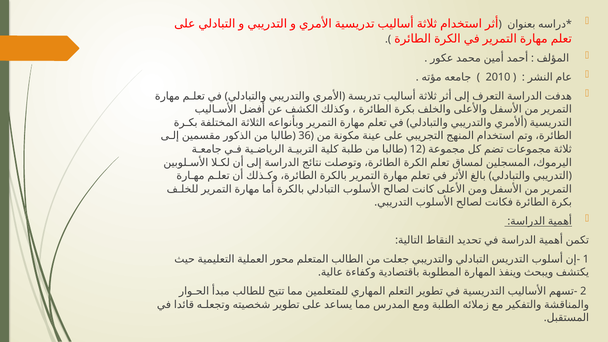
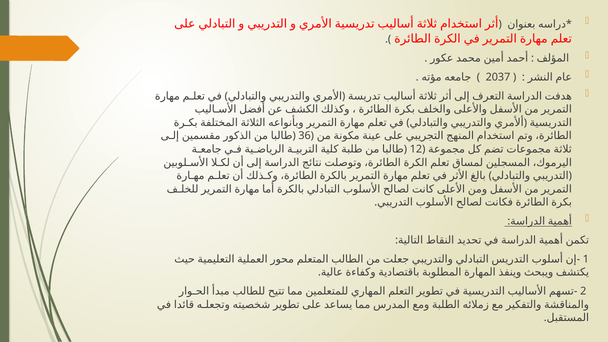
2010: 2010 -> 2037
